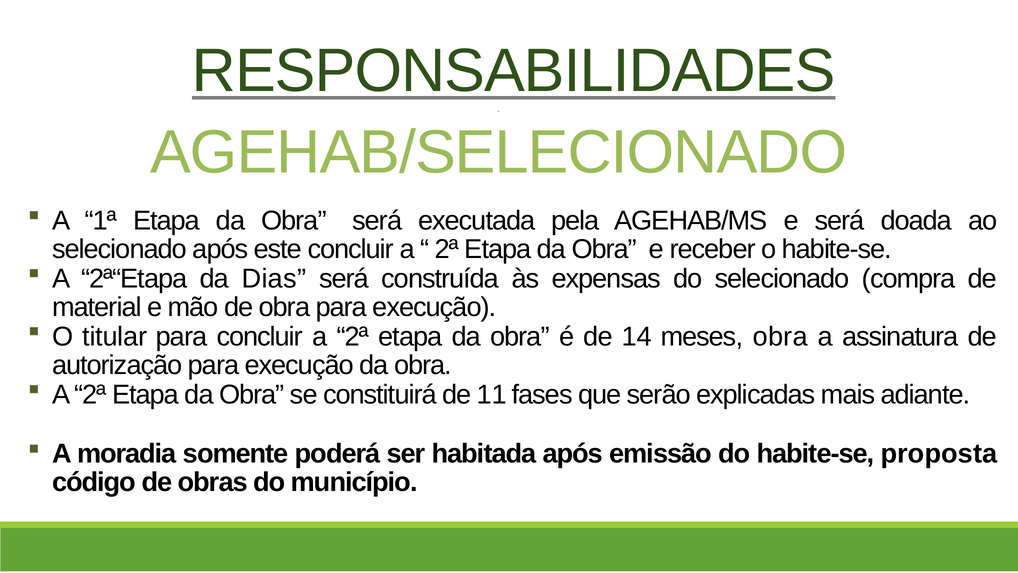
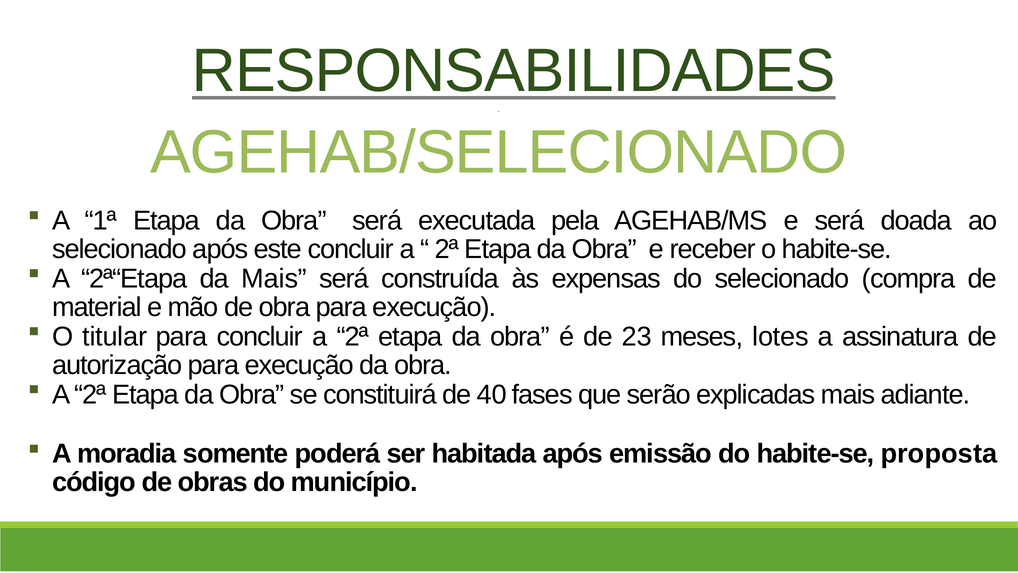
da Dias: Dias -> Mais
14: 14 -> 23
meses obra: obra -> lotes
11: 11 -> 40
